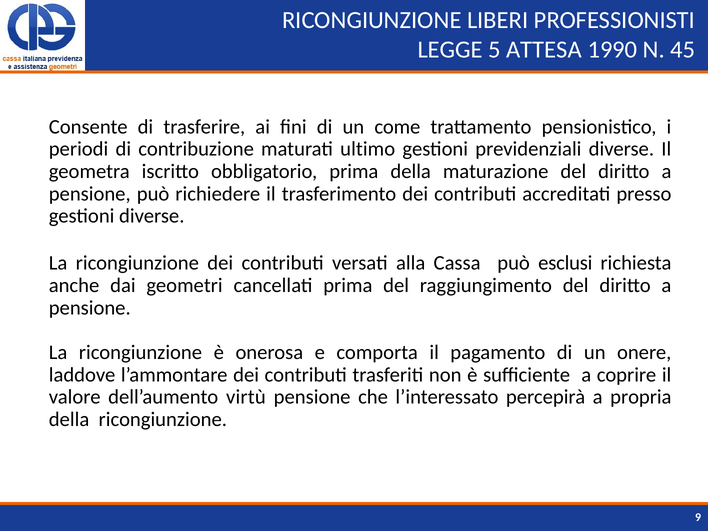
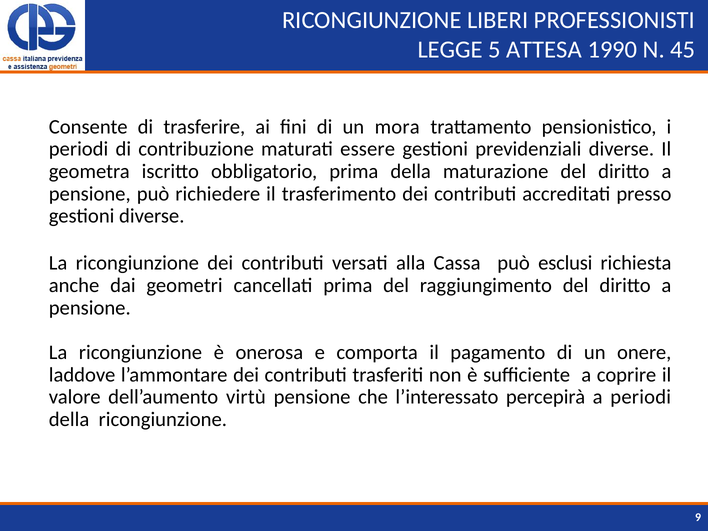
come: come -> mora
ultimo: ultimo -> essere
a propria: propria -> periodi
